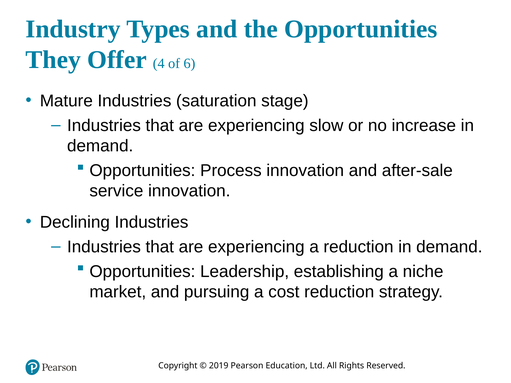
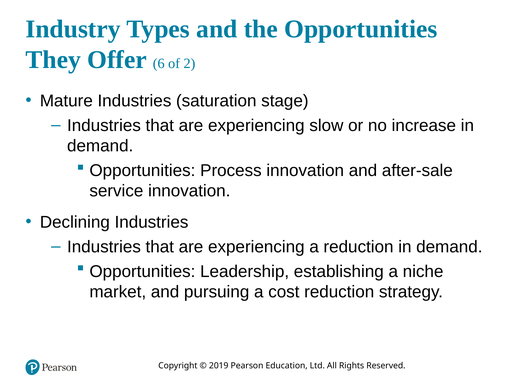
4: 4 -> 6
6: 6 -> 2
